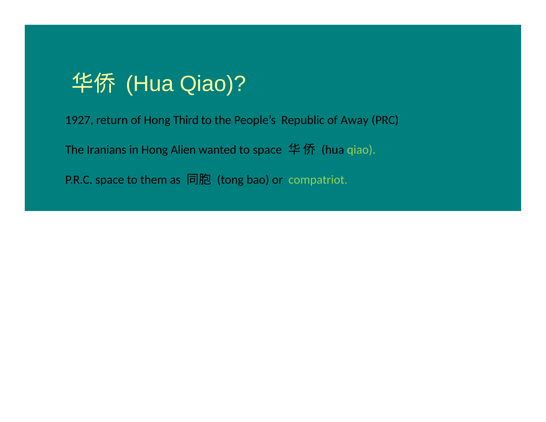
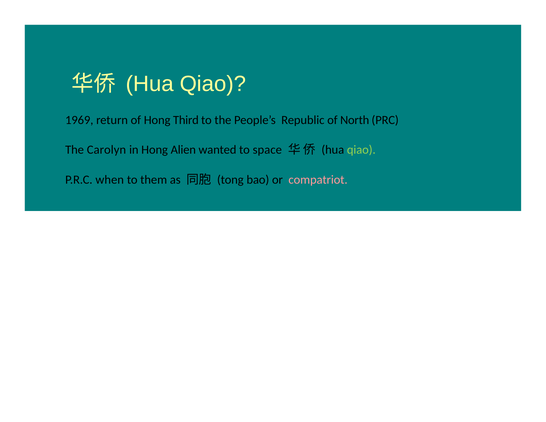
1927: 1927 -> 1969
Away: Away -> North
Iranians: Iranians -> Carolyn
P.R.C space: space -> when
compatriot colour: light green -> pink
